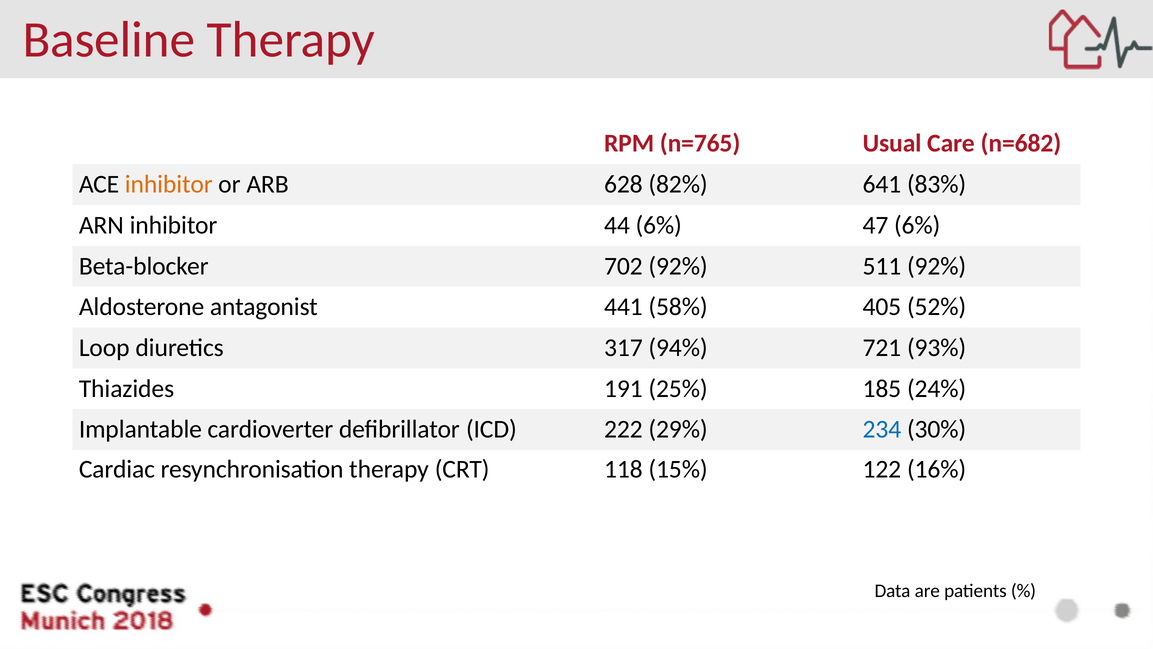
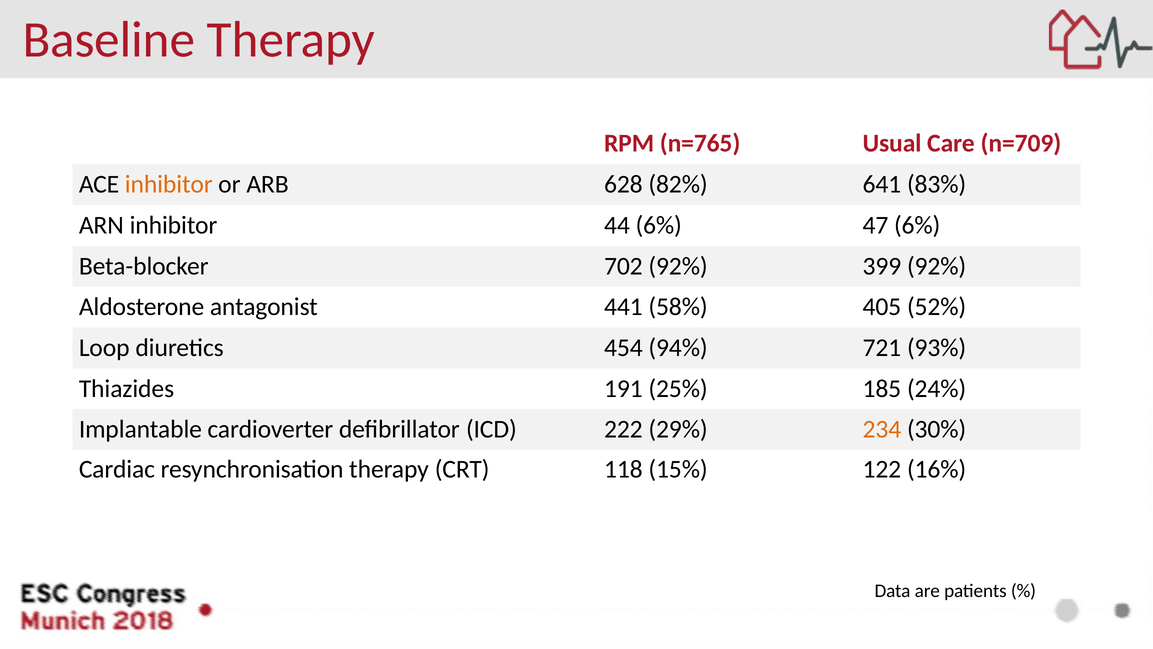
n=682: n=682 -> n=709
511: 511 -> 399
317: 317 -> 454
234 colour: blue -> orange
